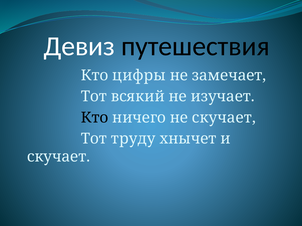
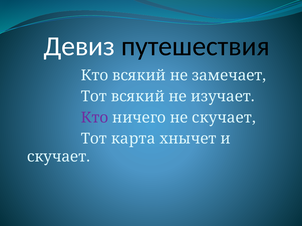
Кто цифры: цифры -> всякий
Кто at (95, 118) colour: black -> purple
труду: труду -> карта
